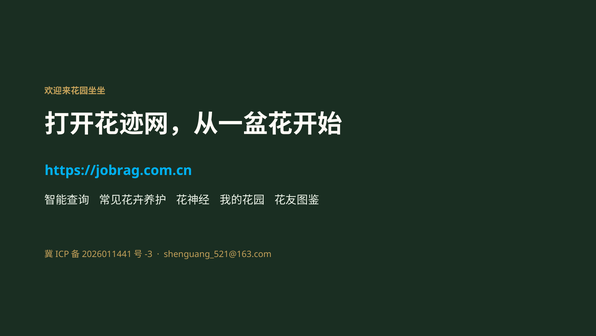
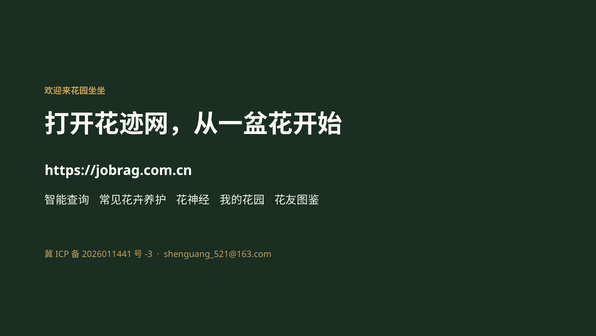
https://jobrag.com.cn colour: light blue -> white
